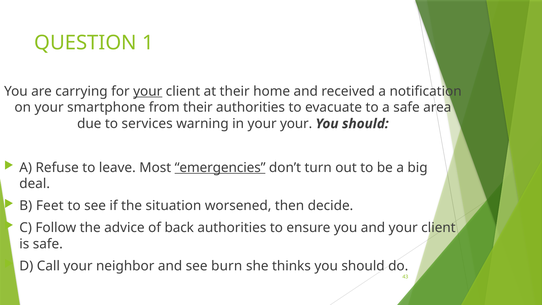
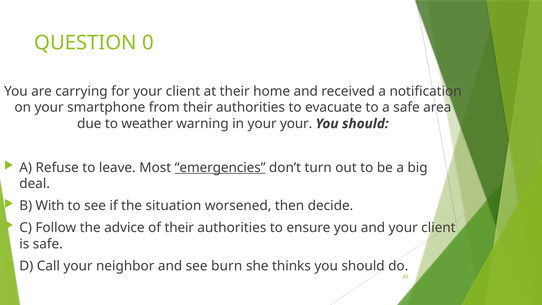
1: 1 -> 0
your at (148, 91) underline: present -> none
services: services -> weather
Feet: Feet -> With
of back: back -> their
